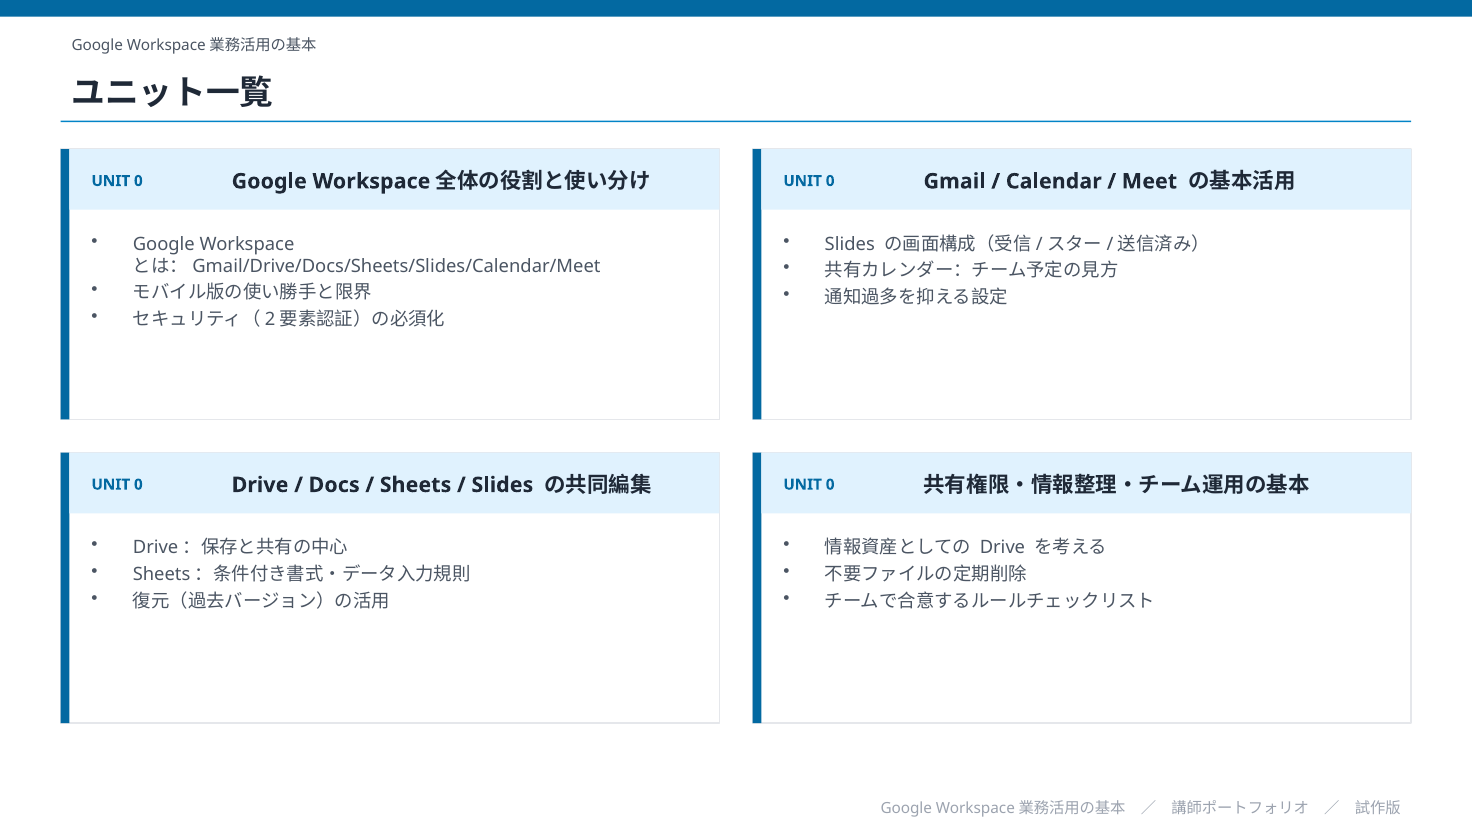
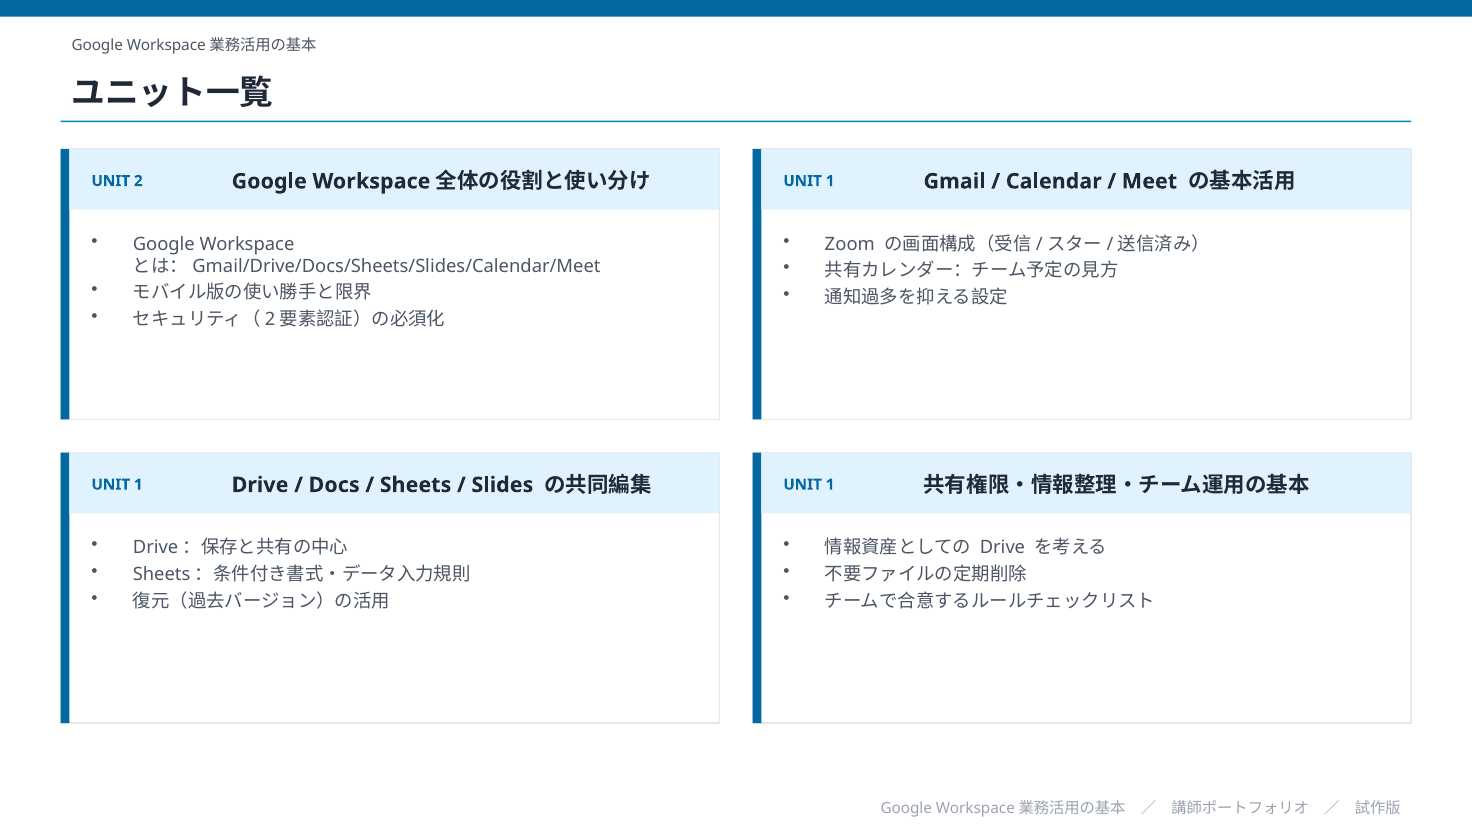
0 at (138, 181): 0 -> 2
0 at (830, 181): 0 -> 1
Slides at (850, 244): Slides -> Zoom
0 at (138, 485): 0 -> 1
0 at (830, 485): 0 -> 1
